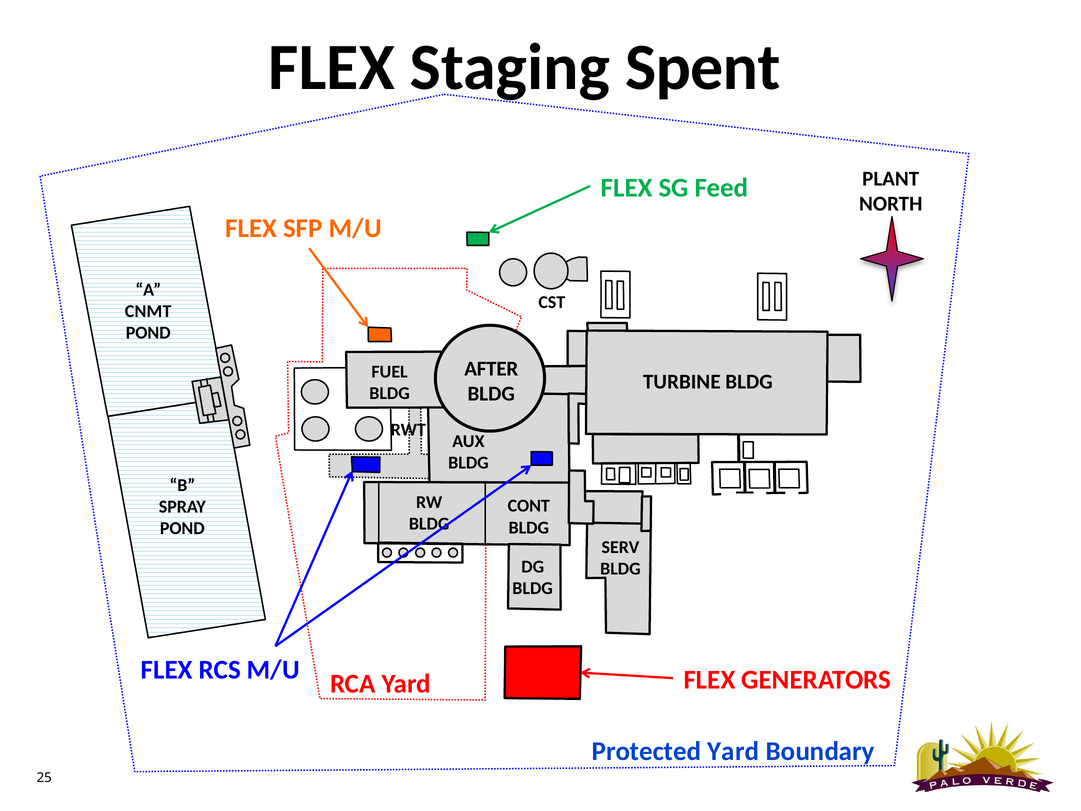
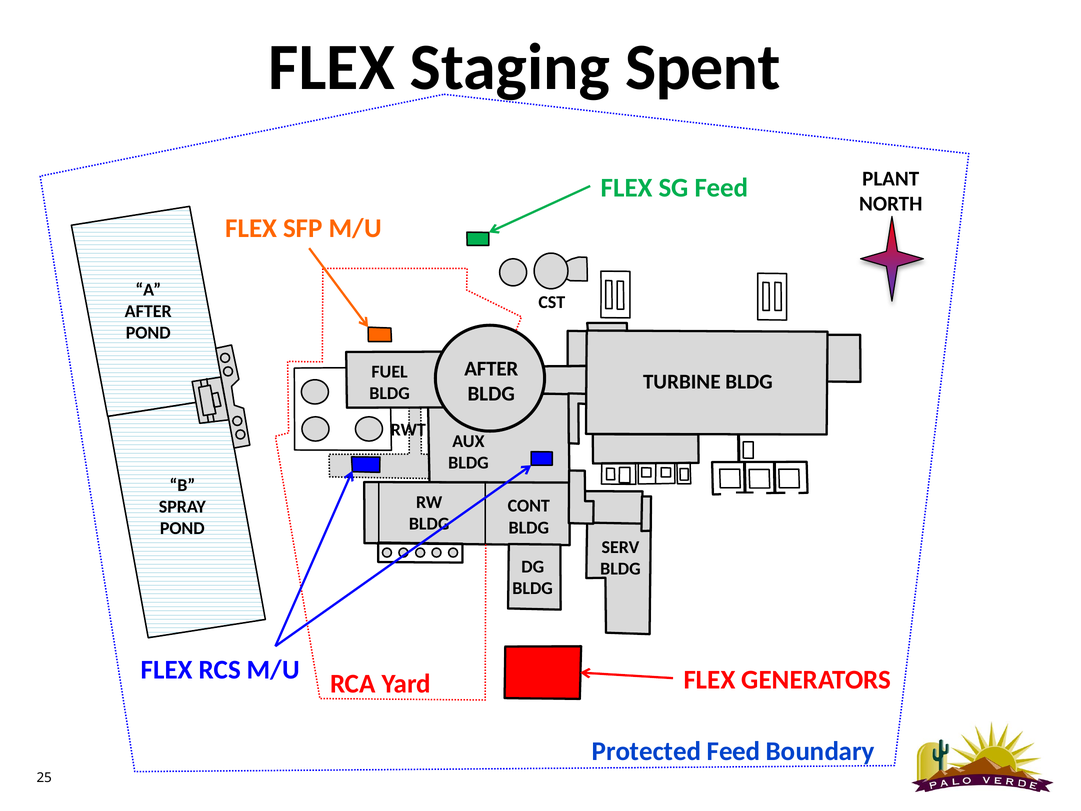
CNMT at (148, 311): CNMT -> AFTER
Protected Yard: Yard -> Feed
